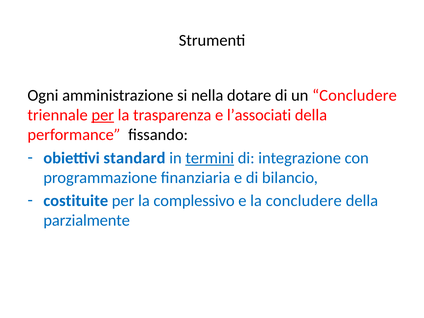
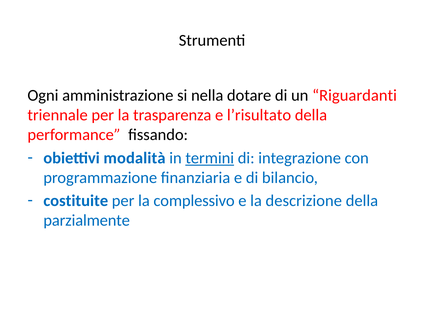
un Concludere: Concludere -> Riguardanti
per at (103, 115) underline: present -> none
l’associati: l’associati -> l’risultato
standard: standard -> modalità
la concludere: concludere -> descrizione
